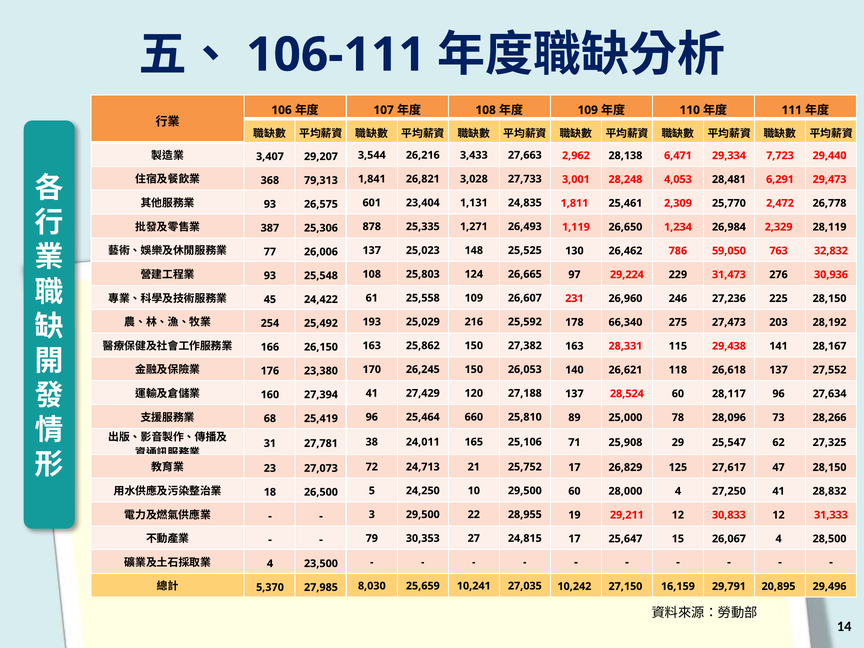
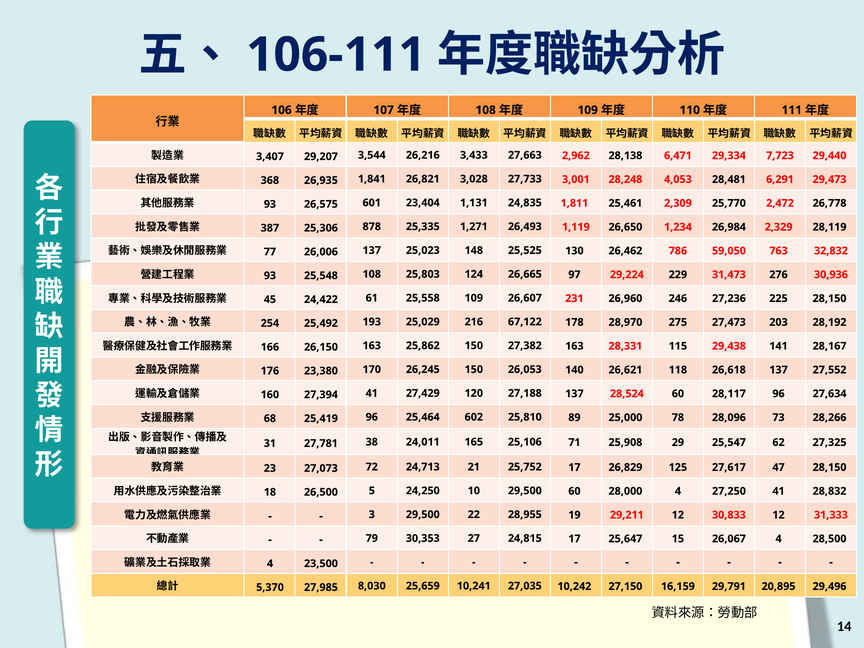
79,313: 79,313 -> 26,935
25,592: 25,592 -> 67,122
66,340: 66,340 -> 28,970
660: 660 -> 602
